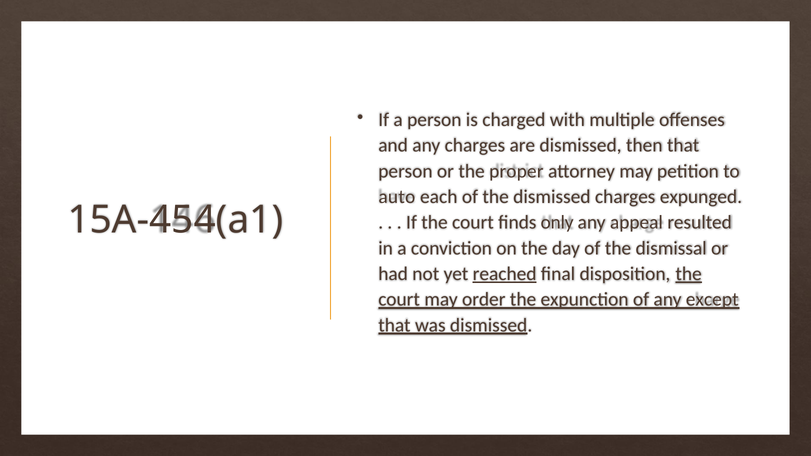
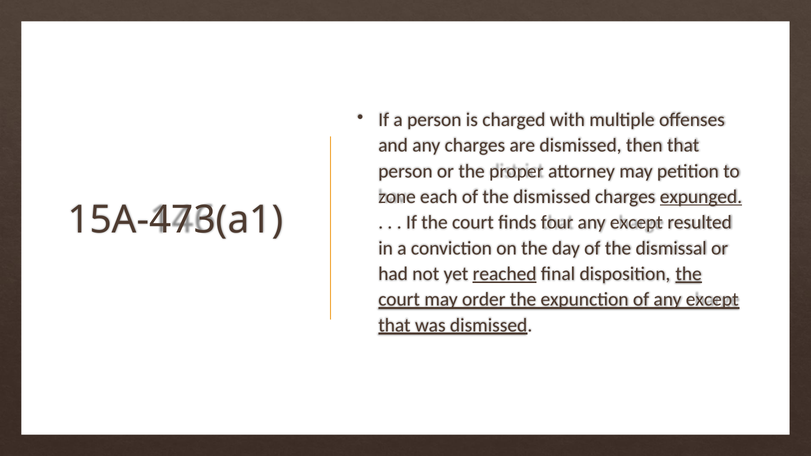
auto: auto -> zone
expunged underline: none -> present
15A-454(a1: 15A-454(a1 -> 15A-473(a1
only: only -> four
appeal at (636, 223): appeal -> except
